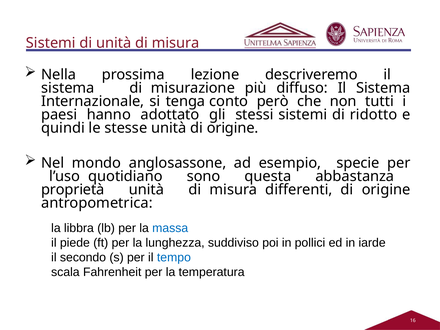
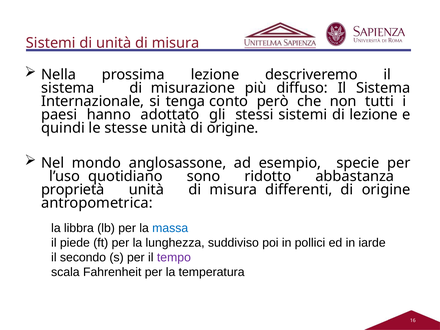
di ridotto: ridotto -> lezione
questa: questa -> ridotto
tempo colour: blue -> purple
